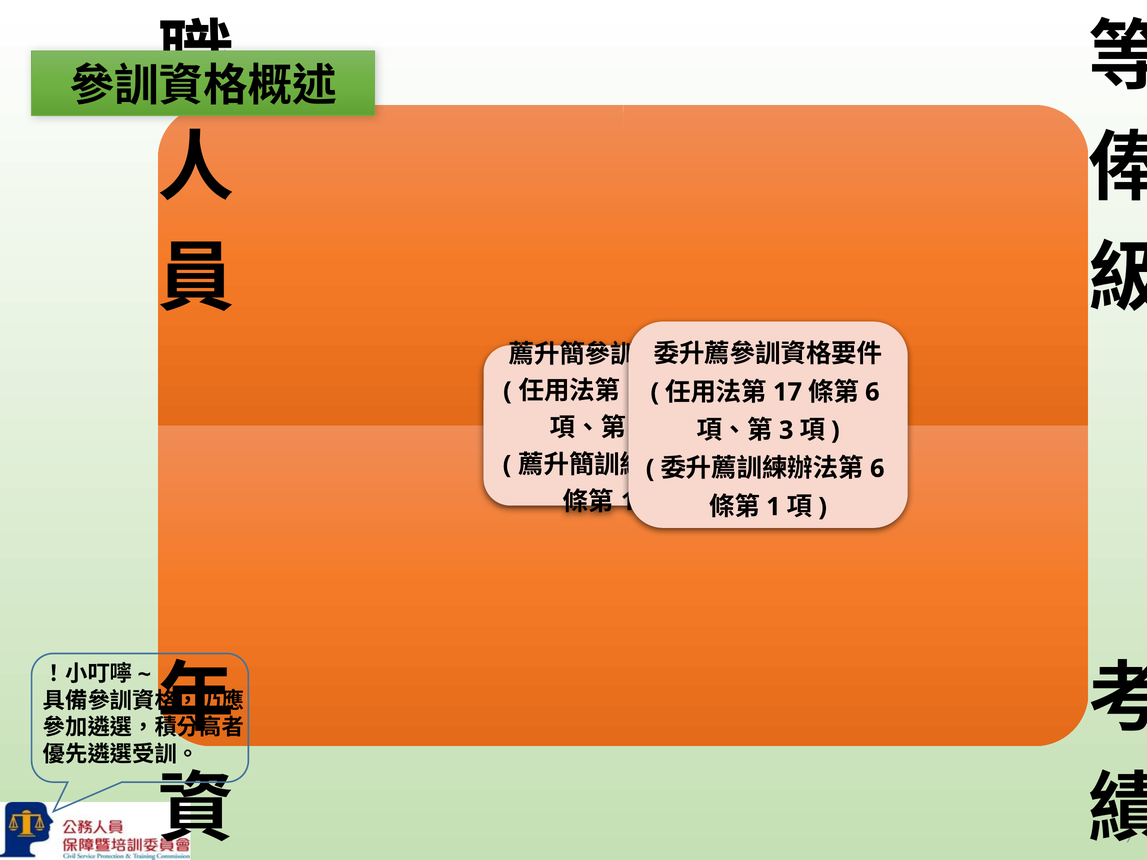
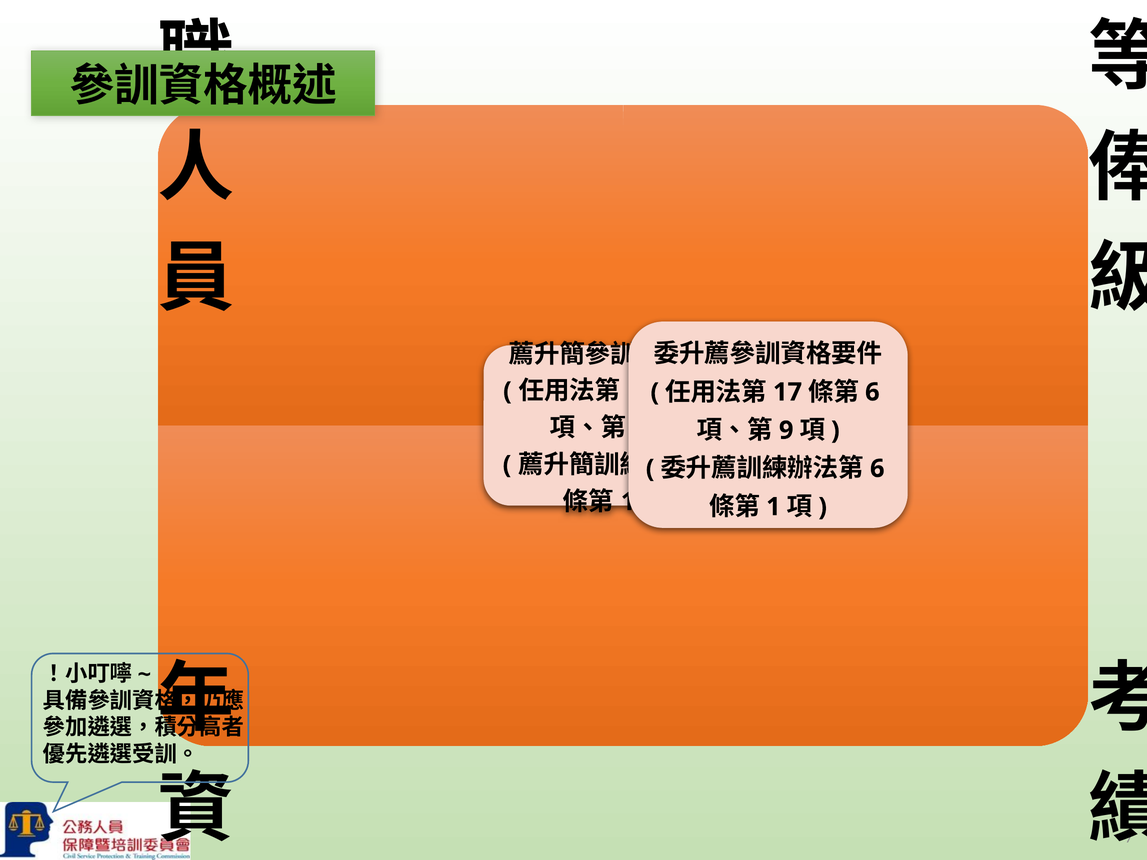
3 at (786, 430): 3 -> 9
